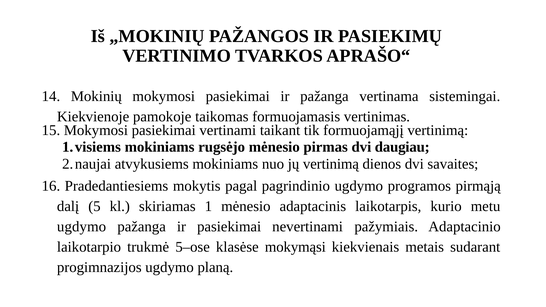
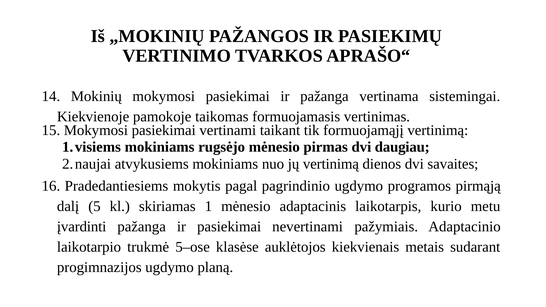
ugdymo at (82, 227): ugdymo -> įvardinti
mokymąsi: mokymąsi -> auklėtojos
